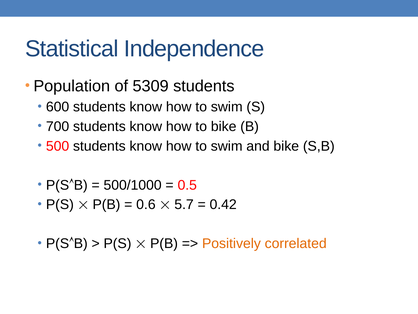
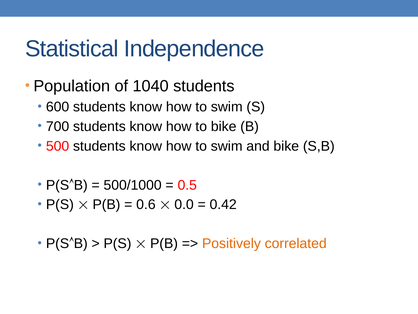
5309: 5309 -> 1040
5.7: 5.7 -> 0.0
